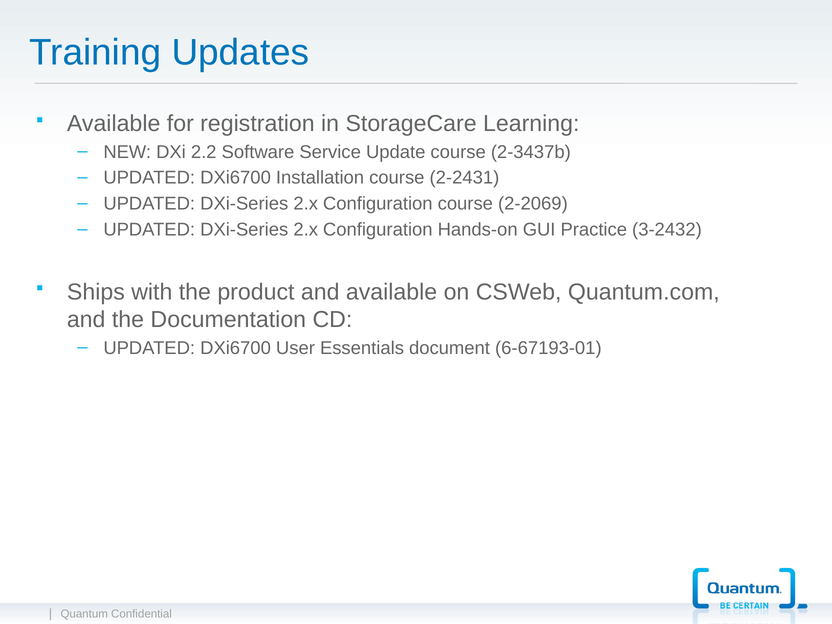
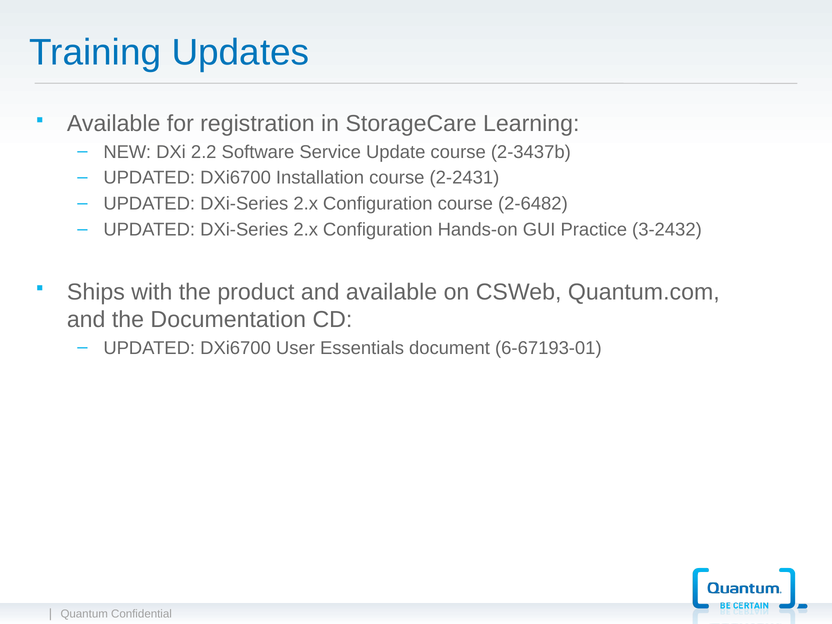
2-2069: 2-2069 -> 2-6482
